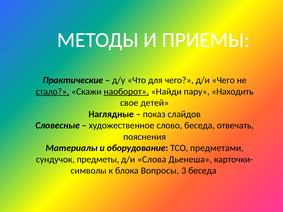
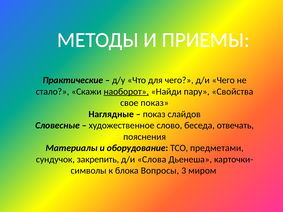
стало underline: present -> none
Находить: Находить -> Свойства
свое детей: детей -> показ
предметы: предметы -> закрепить
3 беседа: беседа -> миром
